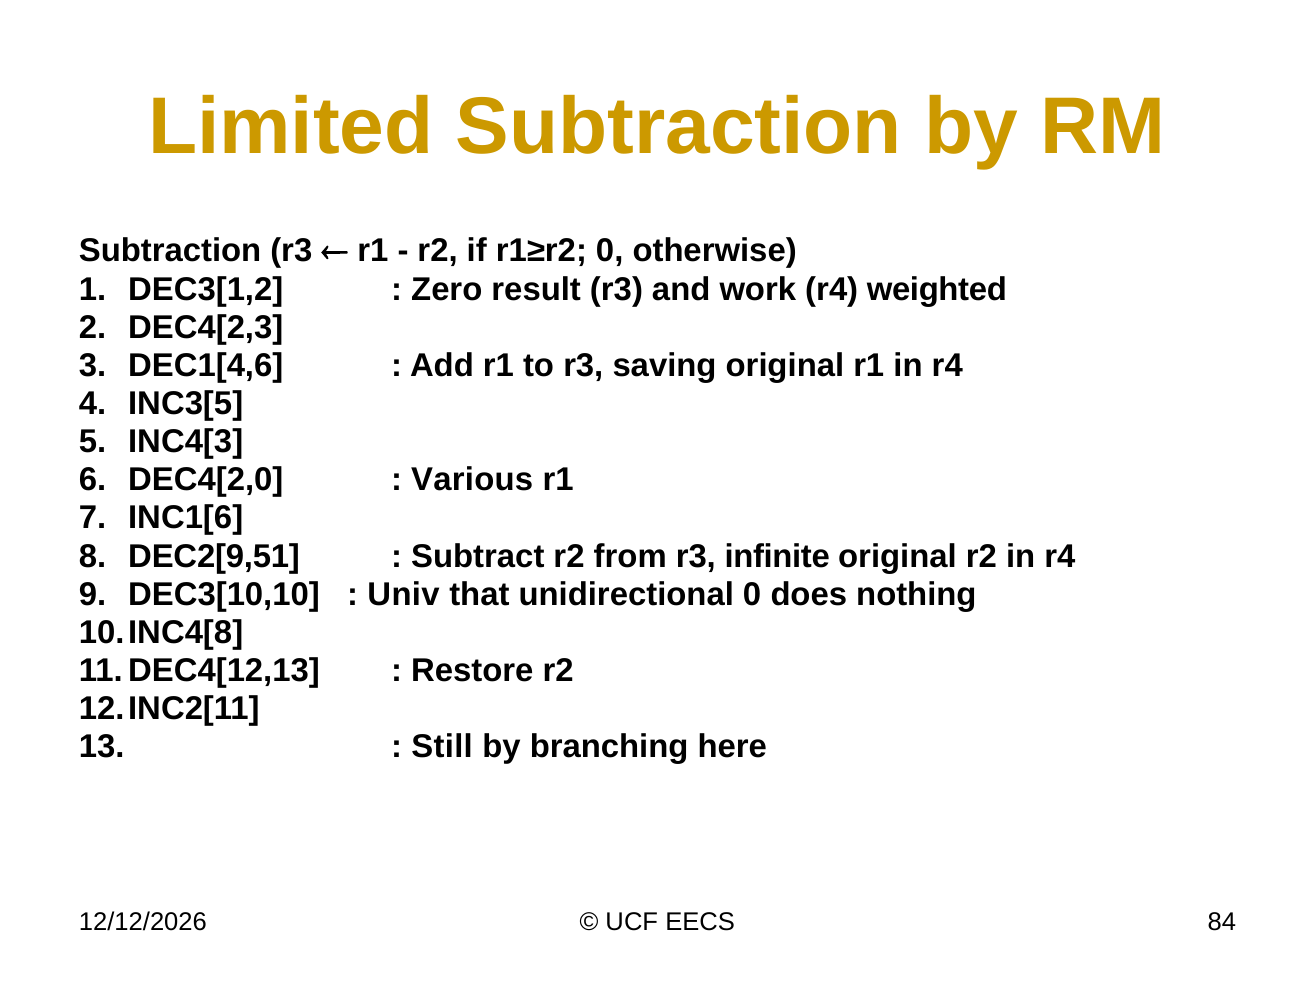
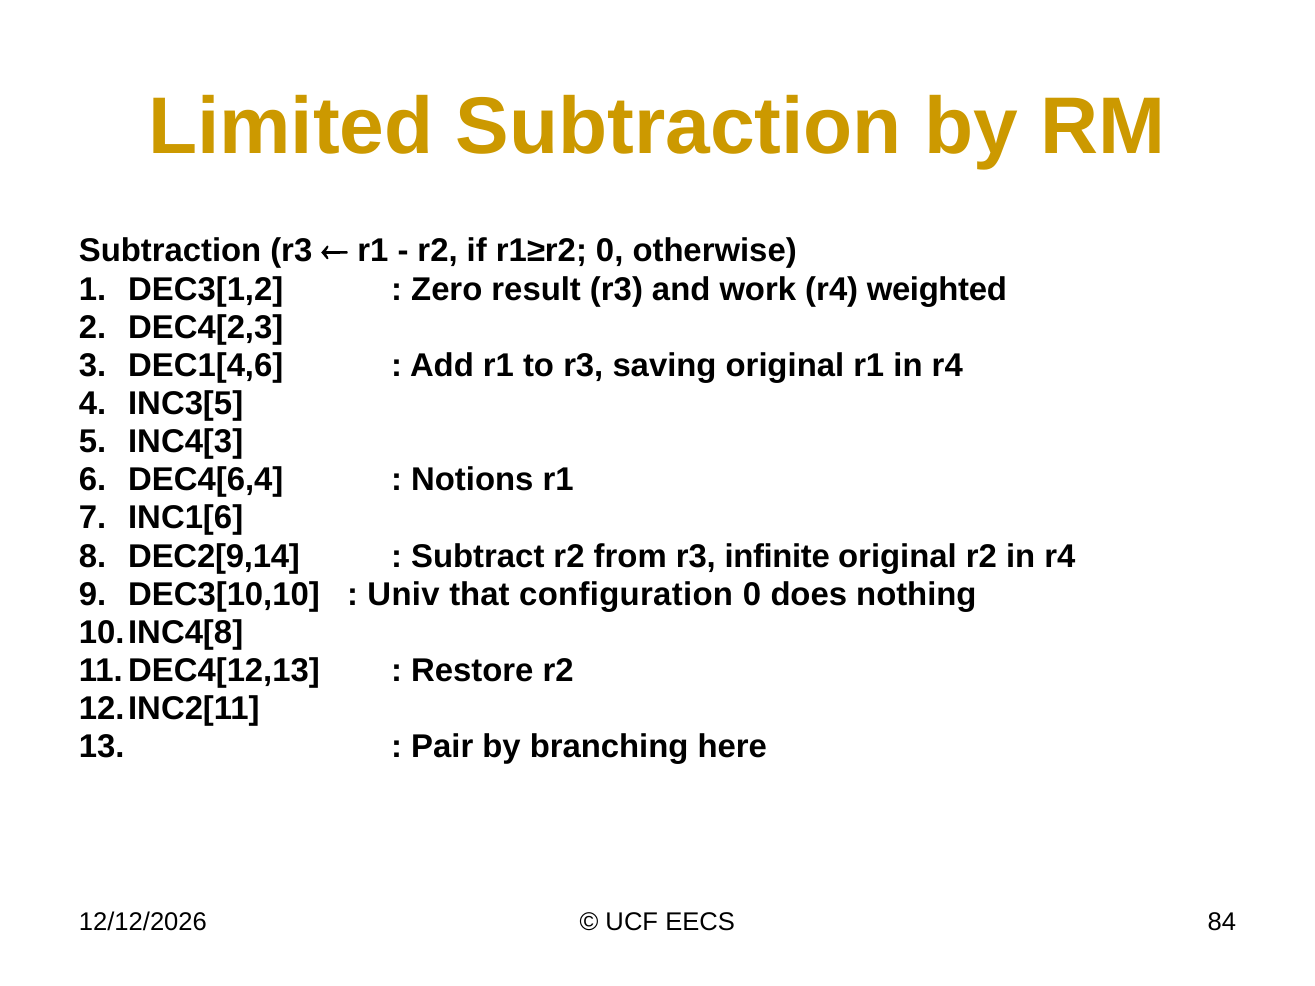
DEC4[2,0: DEC4[2,0 -> DEC4[6,4
Various: Various -> Notions
DEC2[9,51: DEC2[9,51 -> DEC2[9,14
unidirectional: unidirectional -> configuration
Still: Still -> Pair
